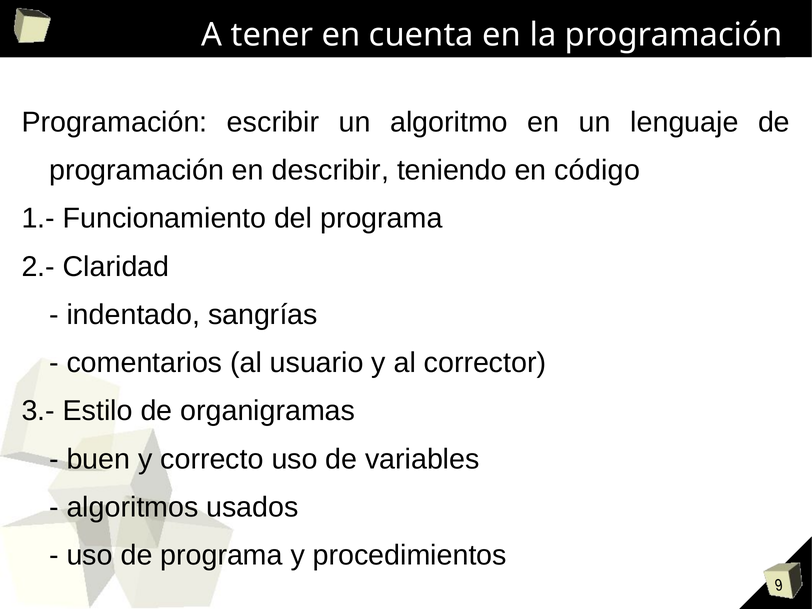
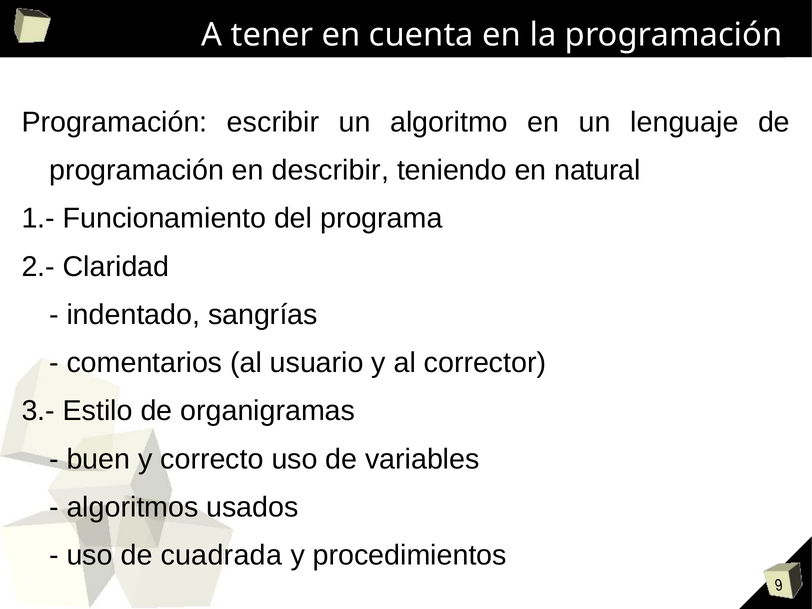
código: código -> natural
de programa: programa -> cuadrada
